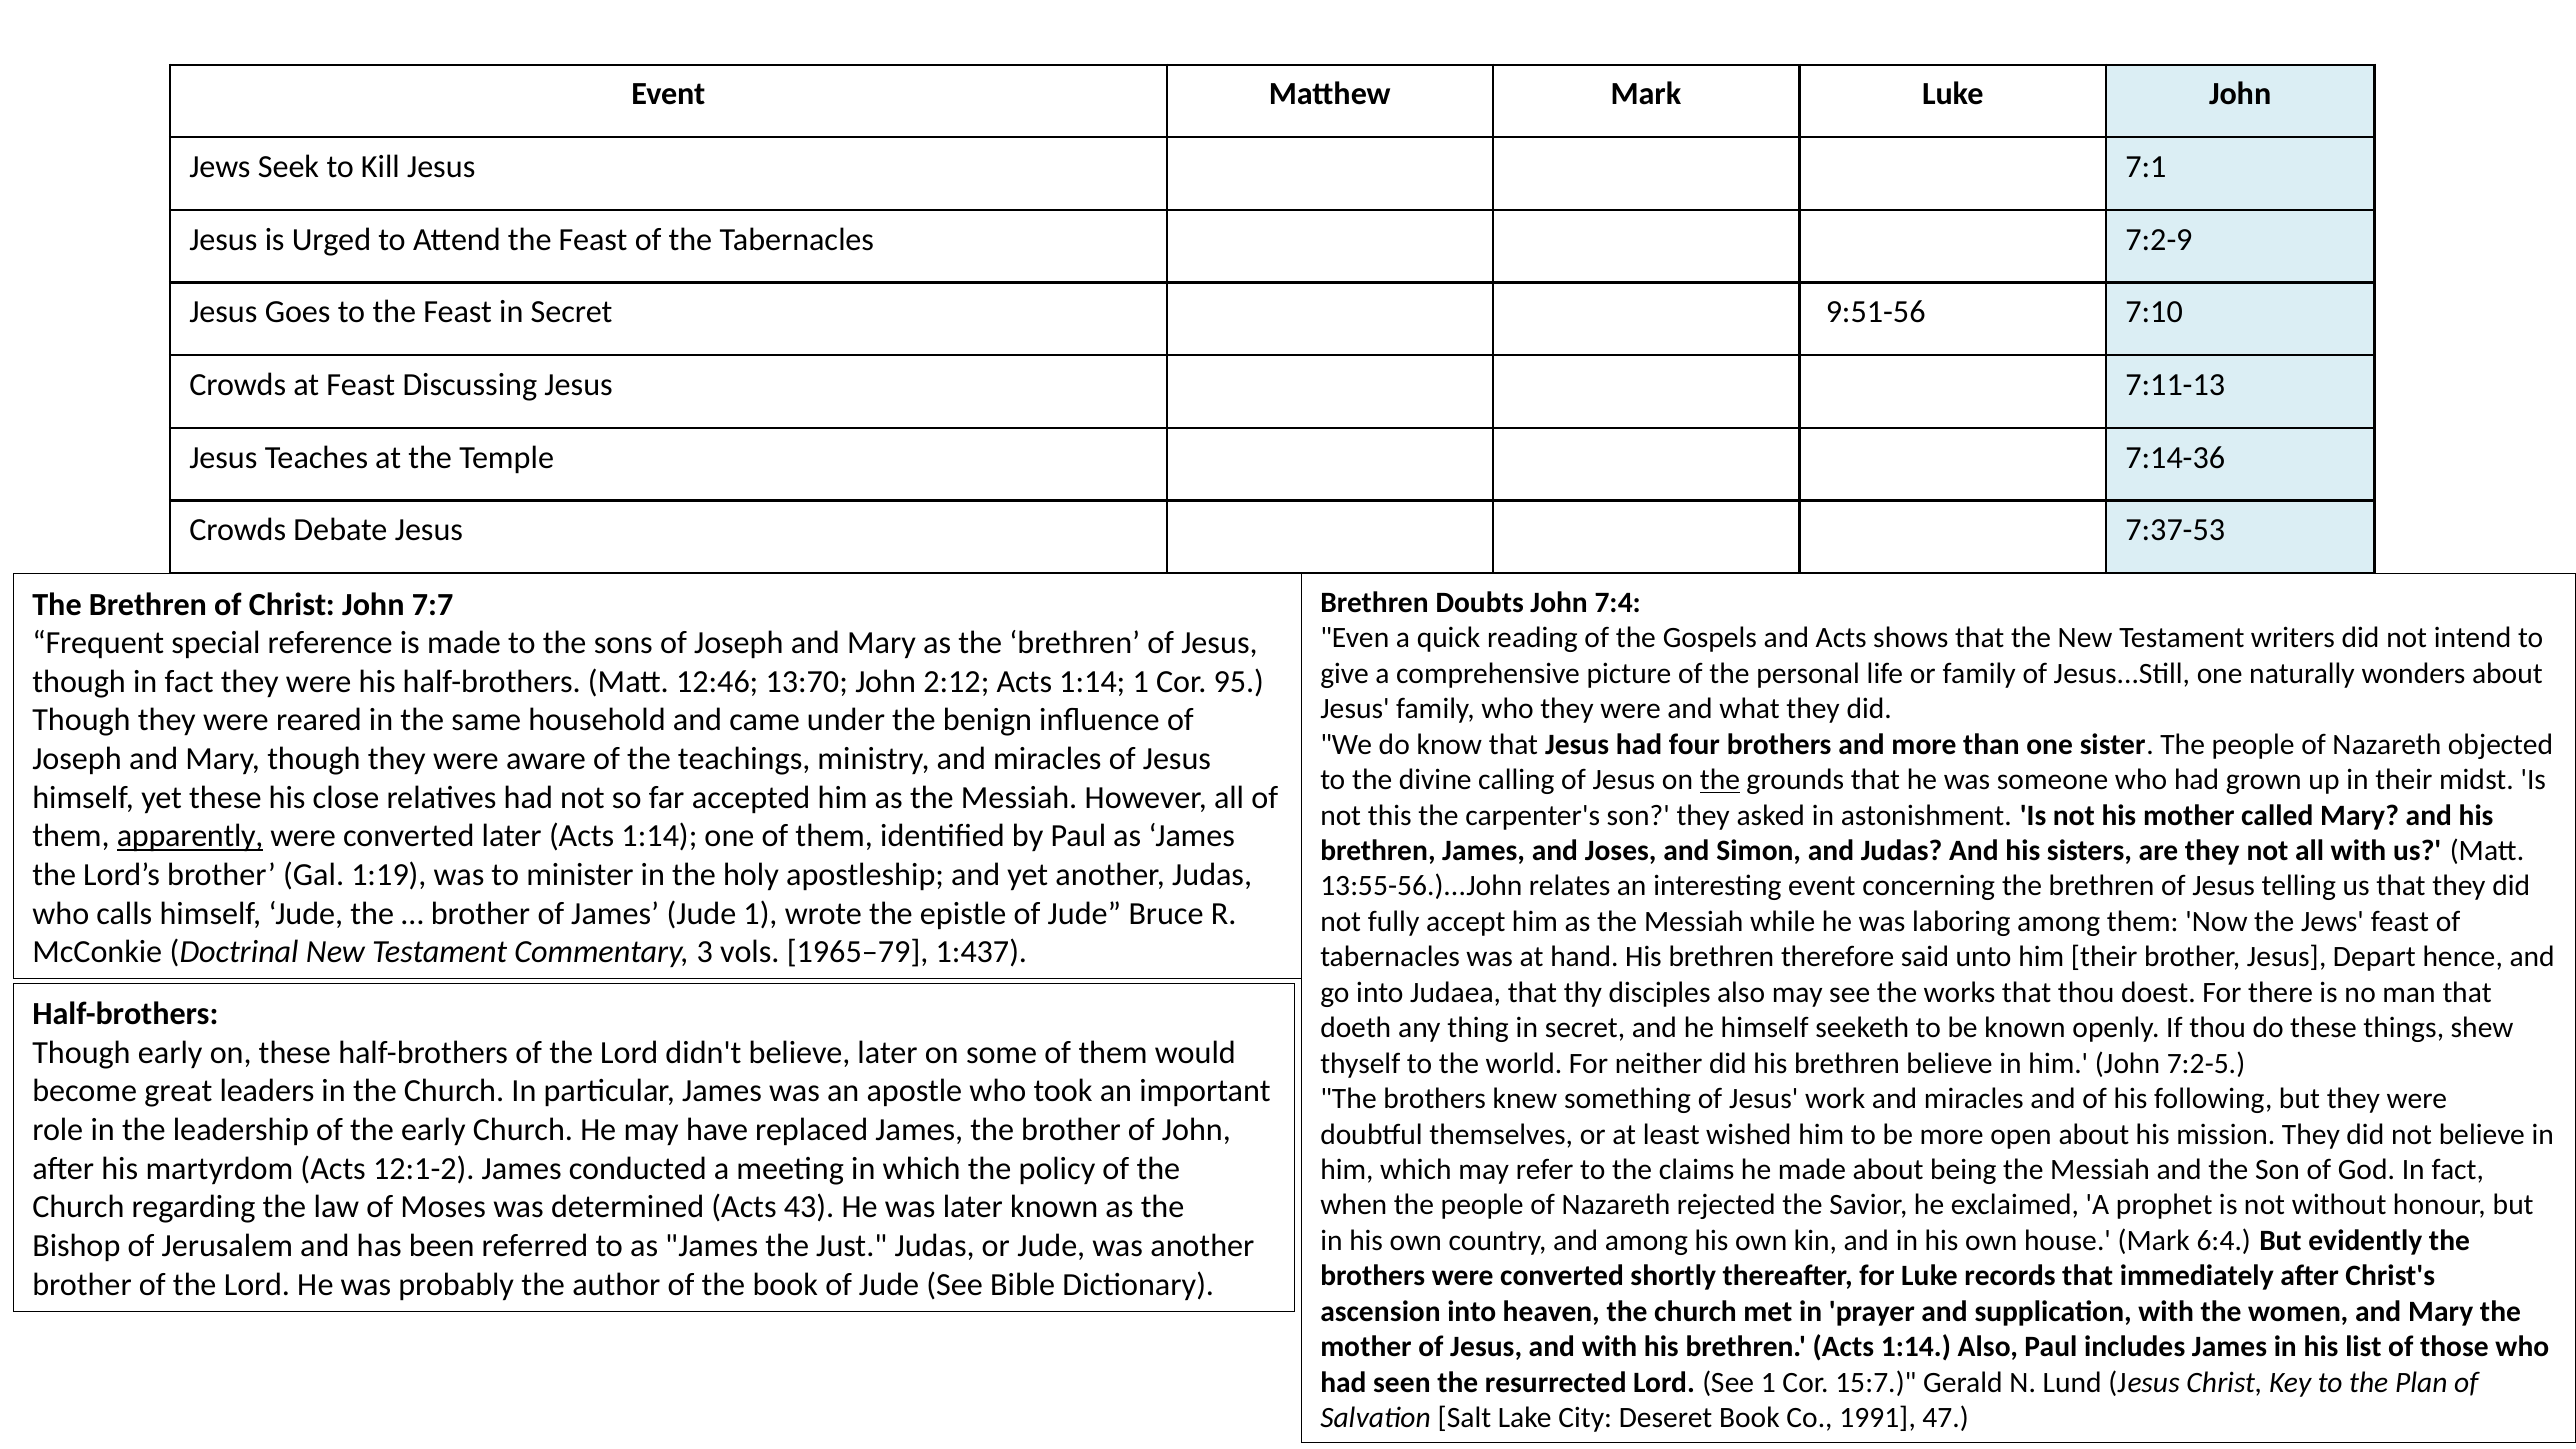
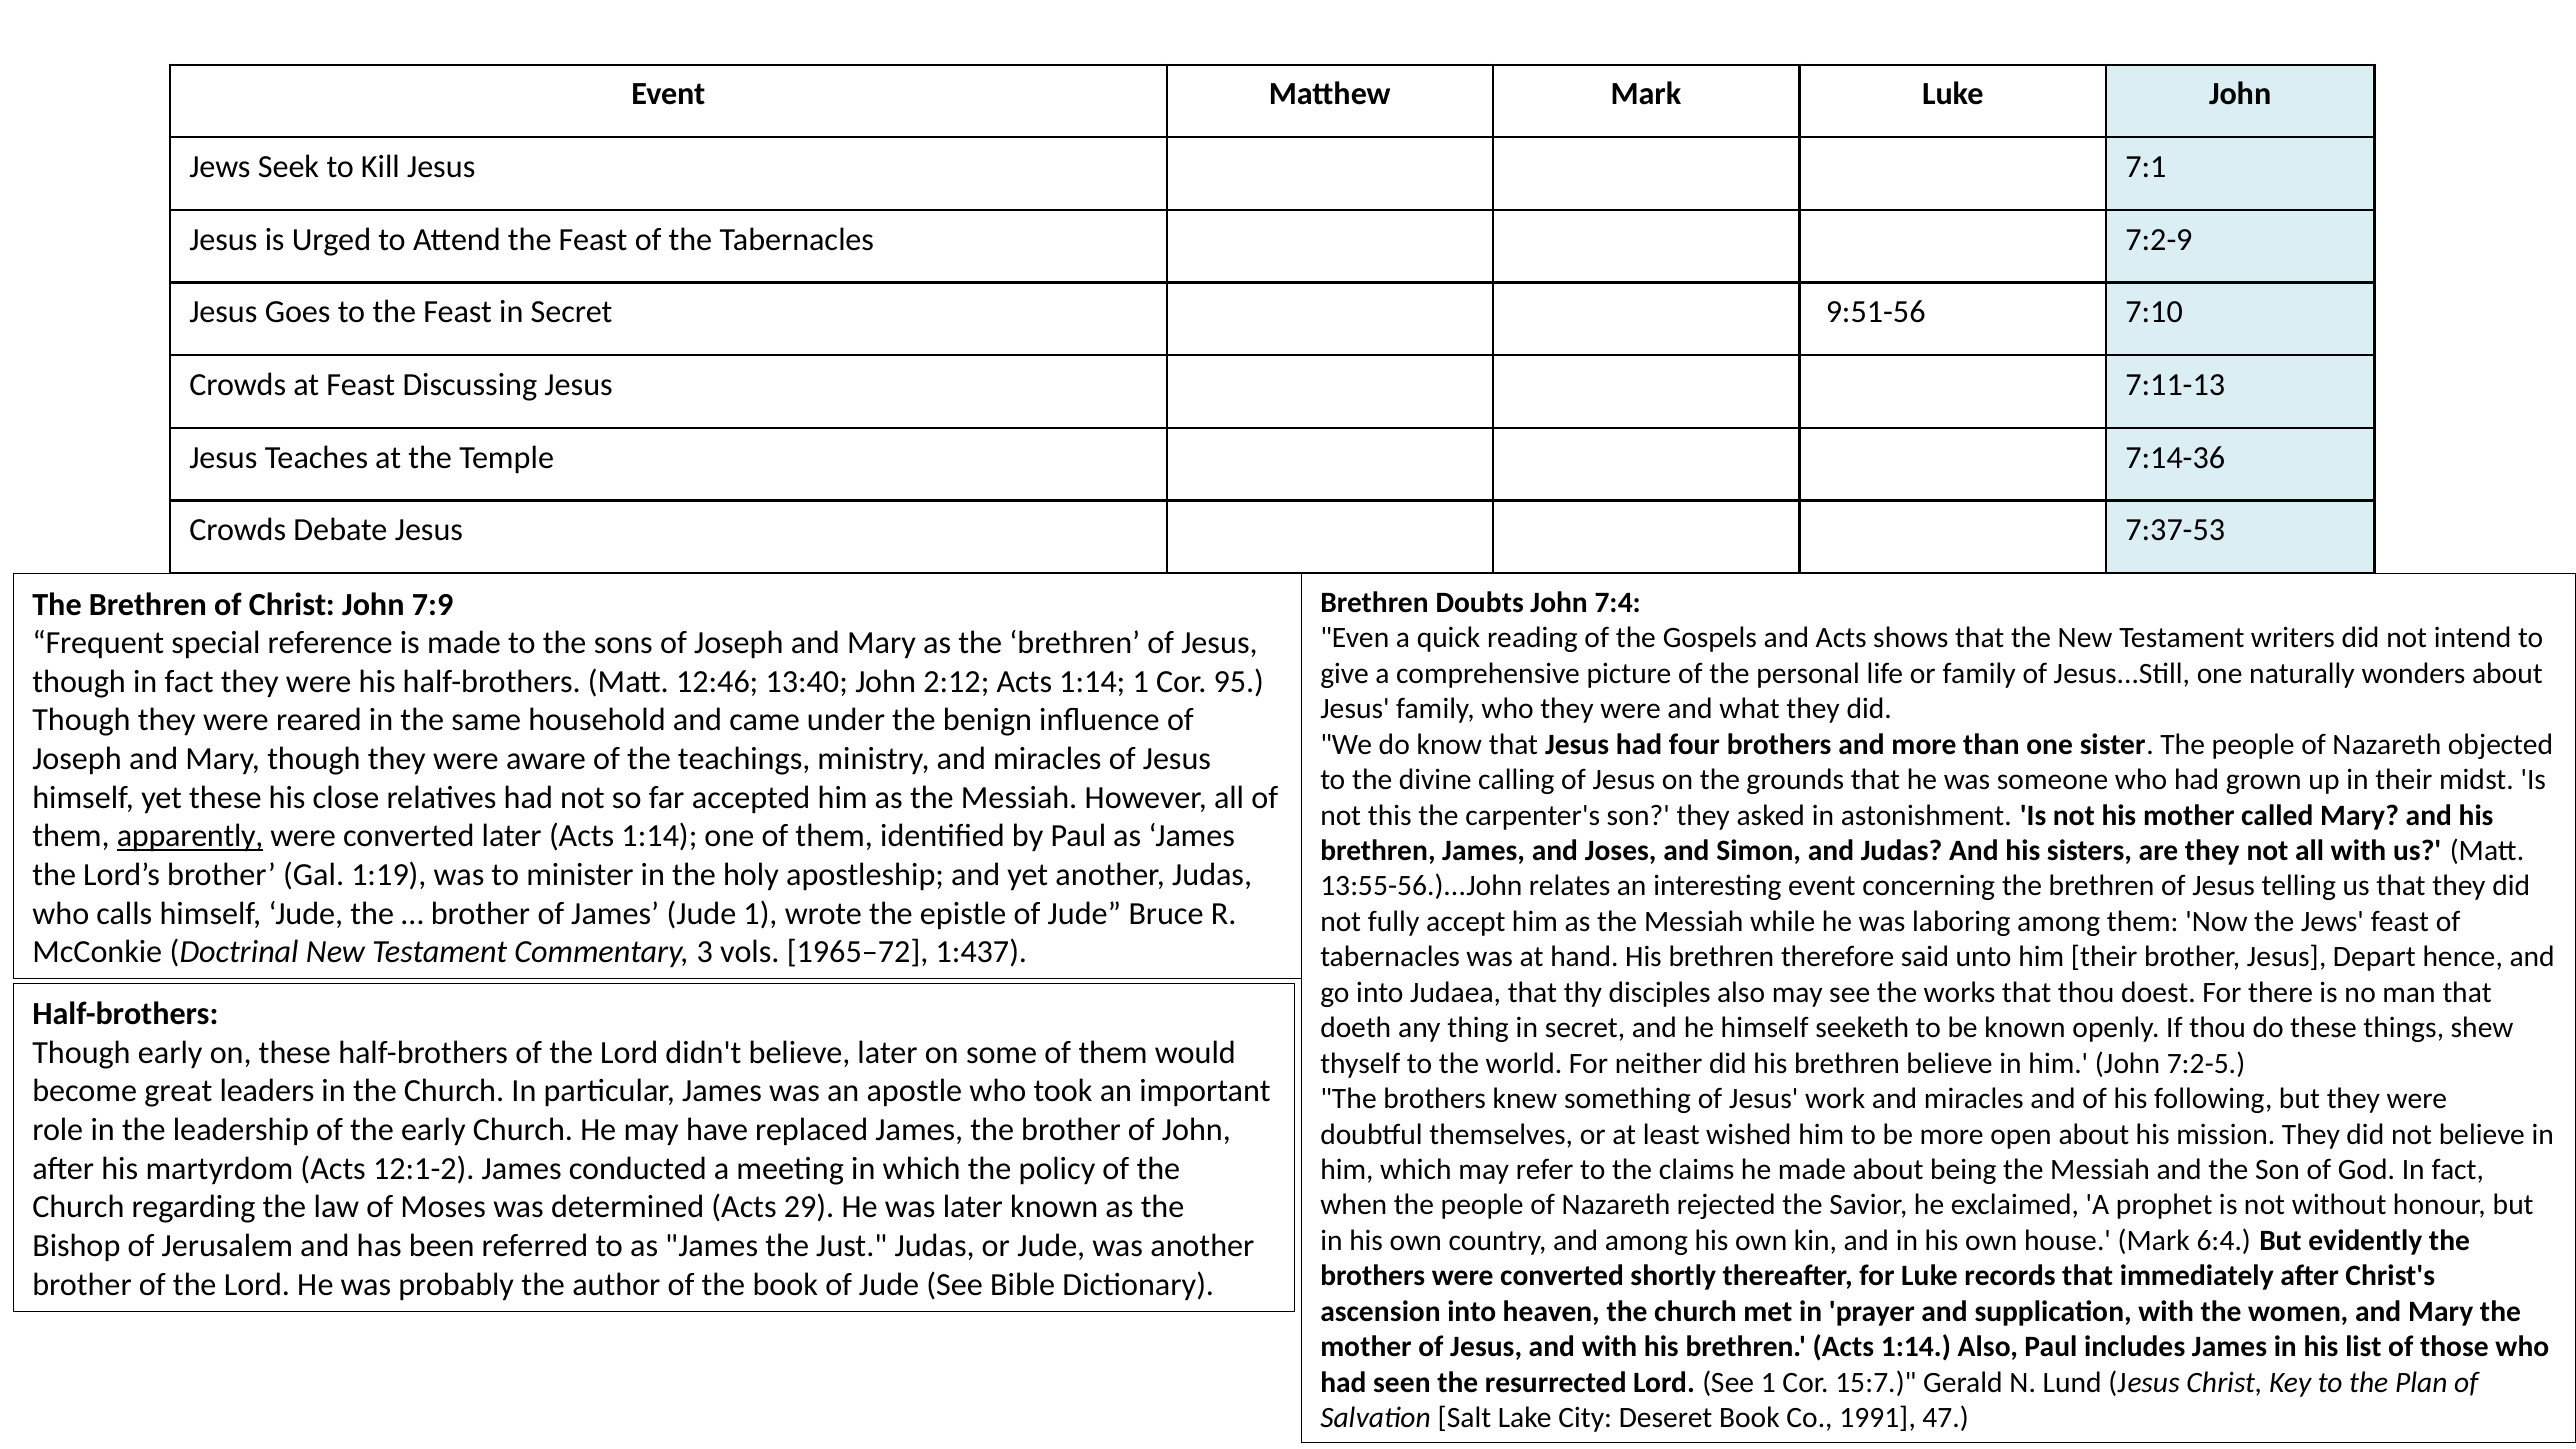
7:7: 7:7 -> 7:9
13:70: 13:70 -> 13:40
the at (1720, 780) underline: present -> none
1965–79: 1965–79 -> 1965–72
43: 43 -> 29
